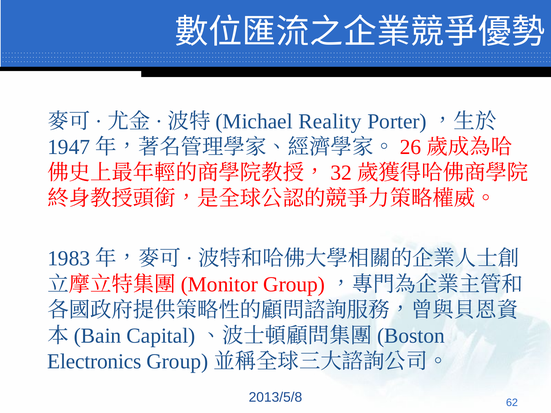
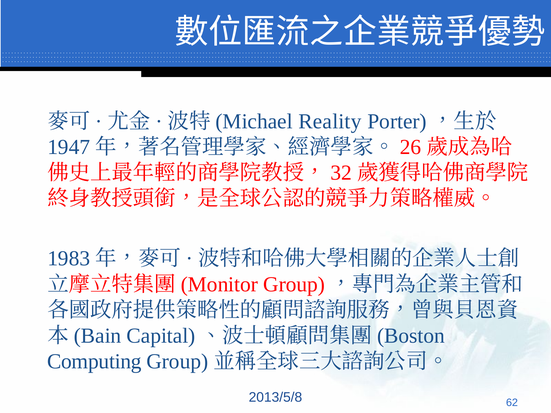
Electronics: Electronics -> Computing
